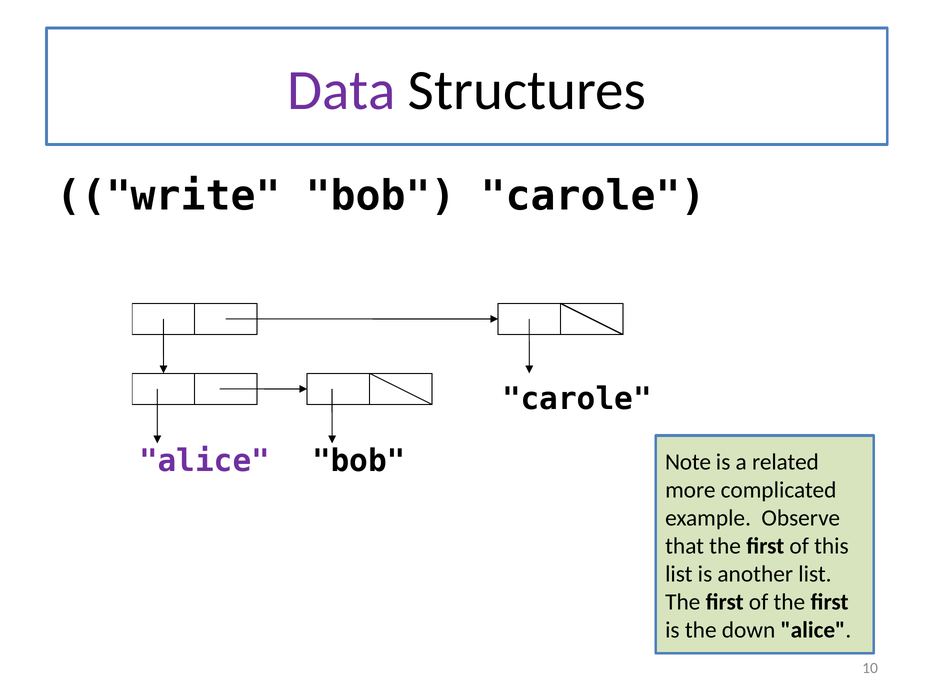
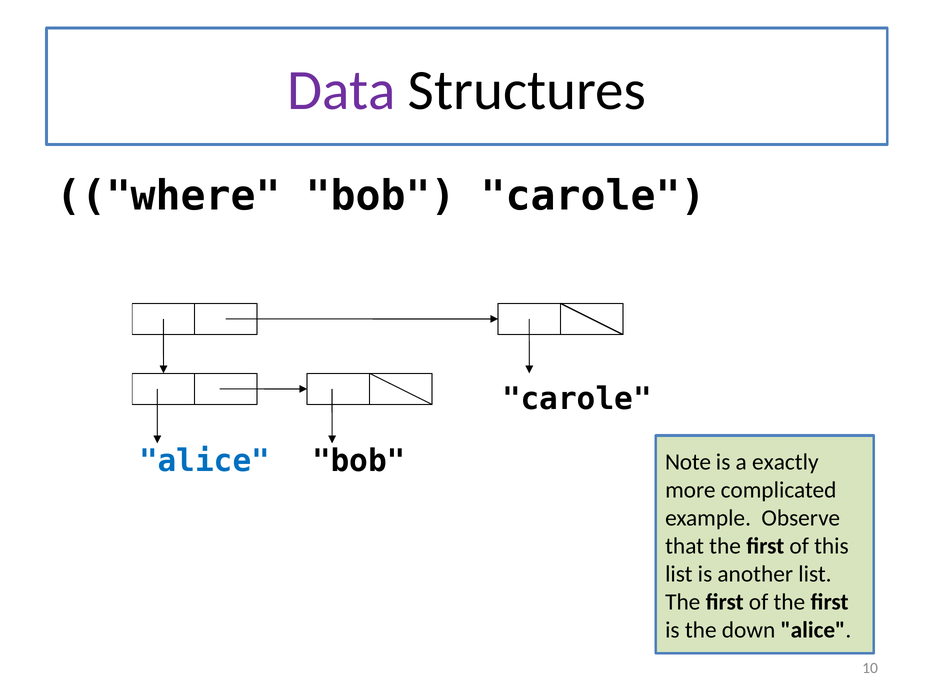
write: write -> where
alice at (205, 461) colour: purple -> blue
related: related -> exactly
